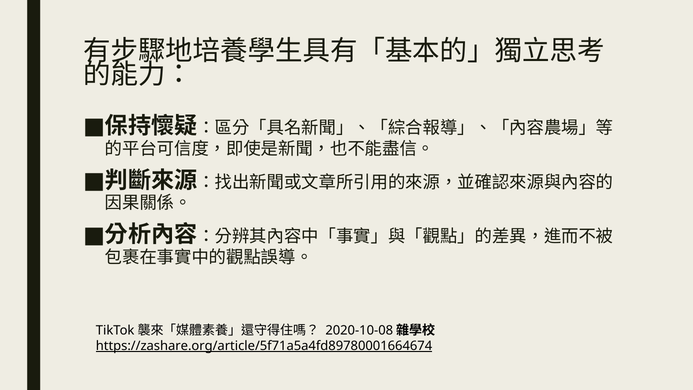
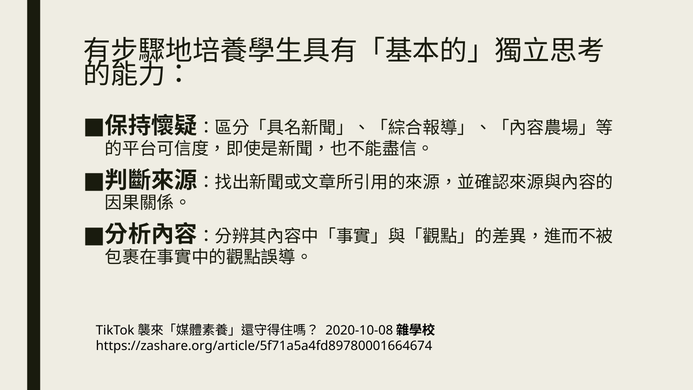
https://zashare.org/article/5f71a5a4fd89780001664674 underline: present -> none
